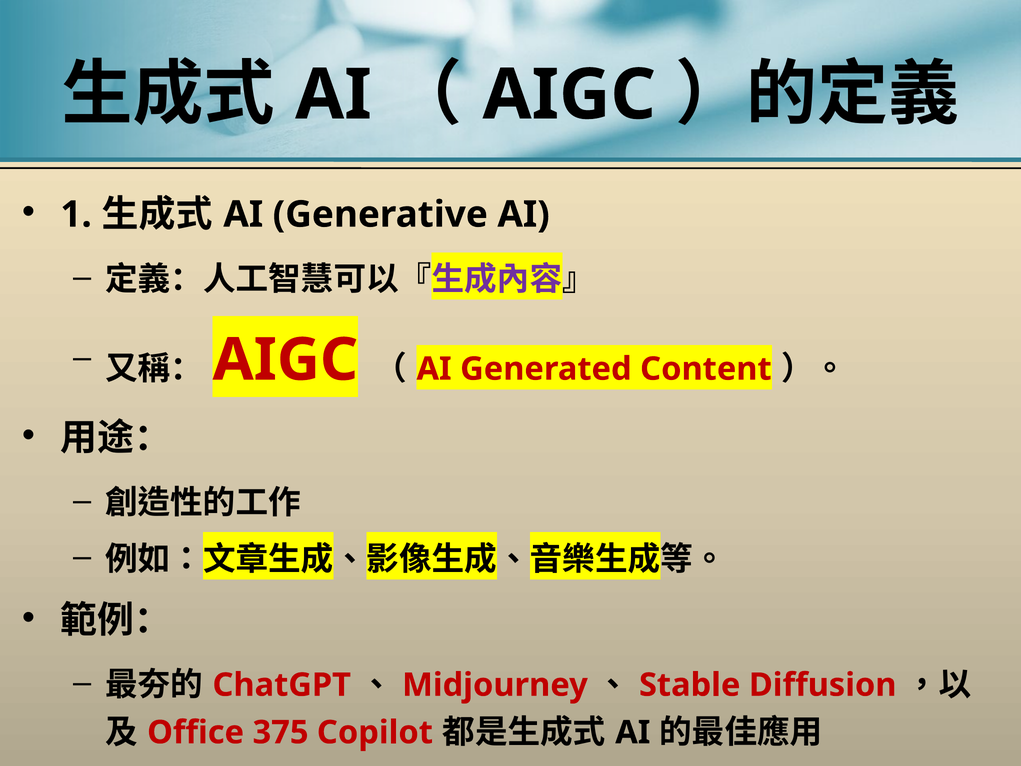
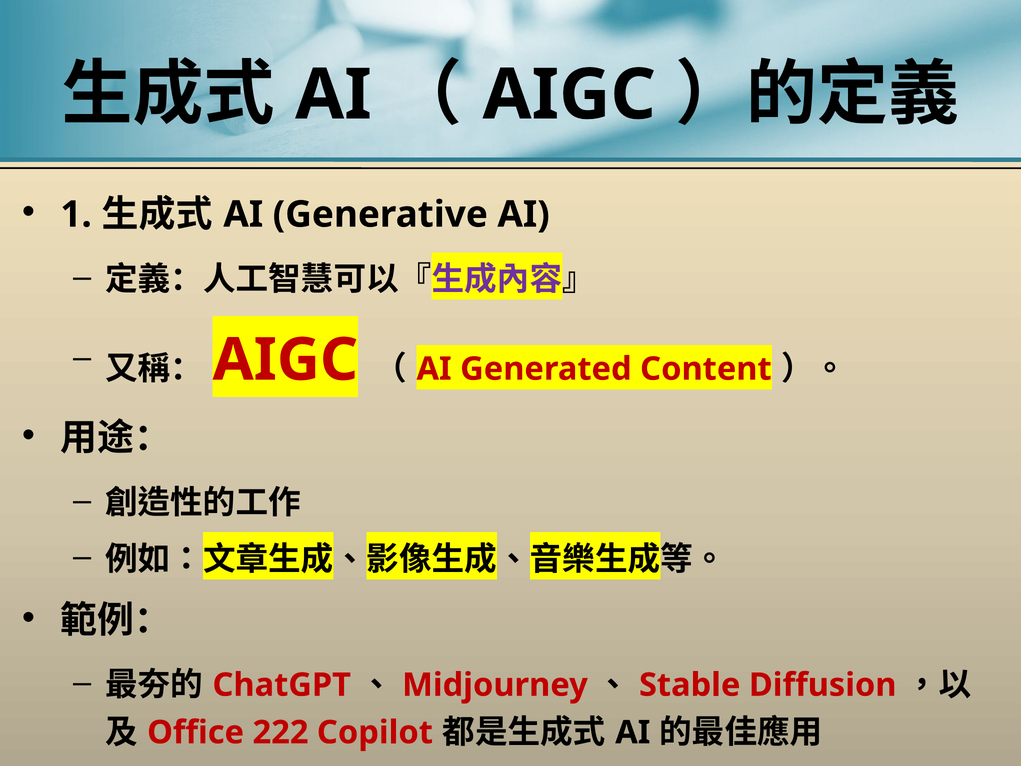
375: 375 -> 222
